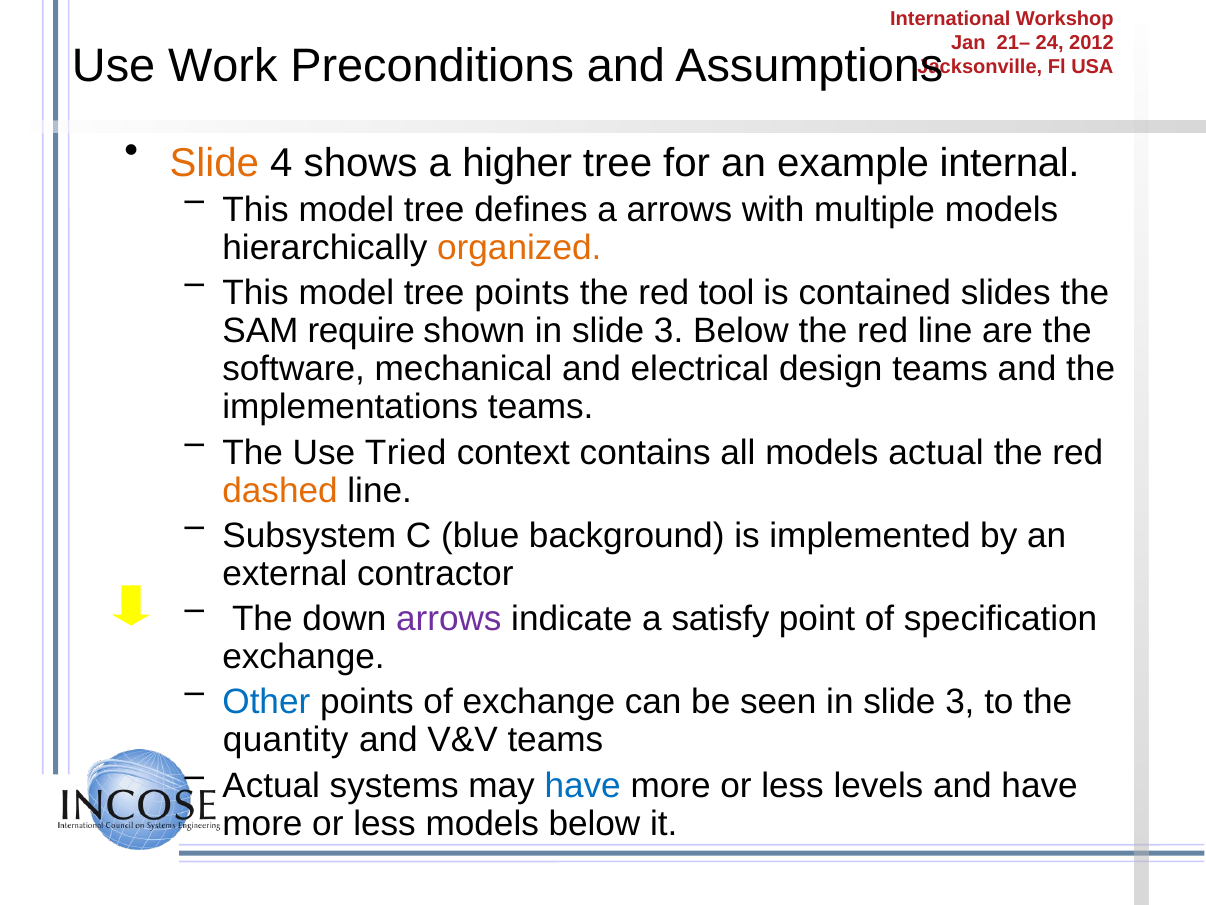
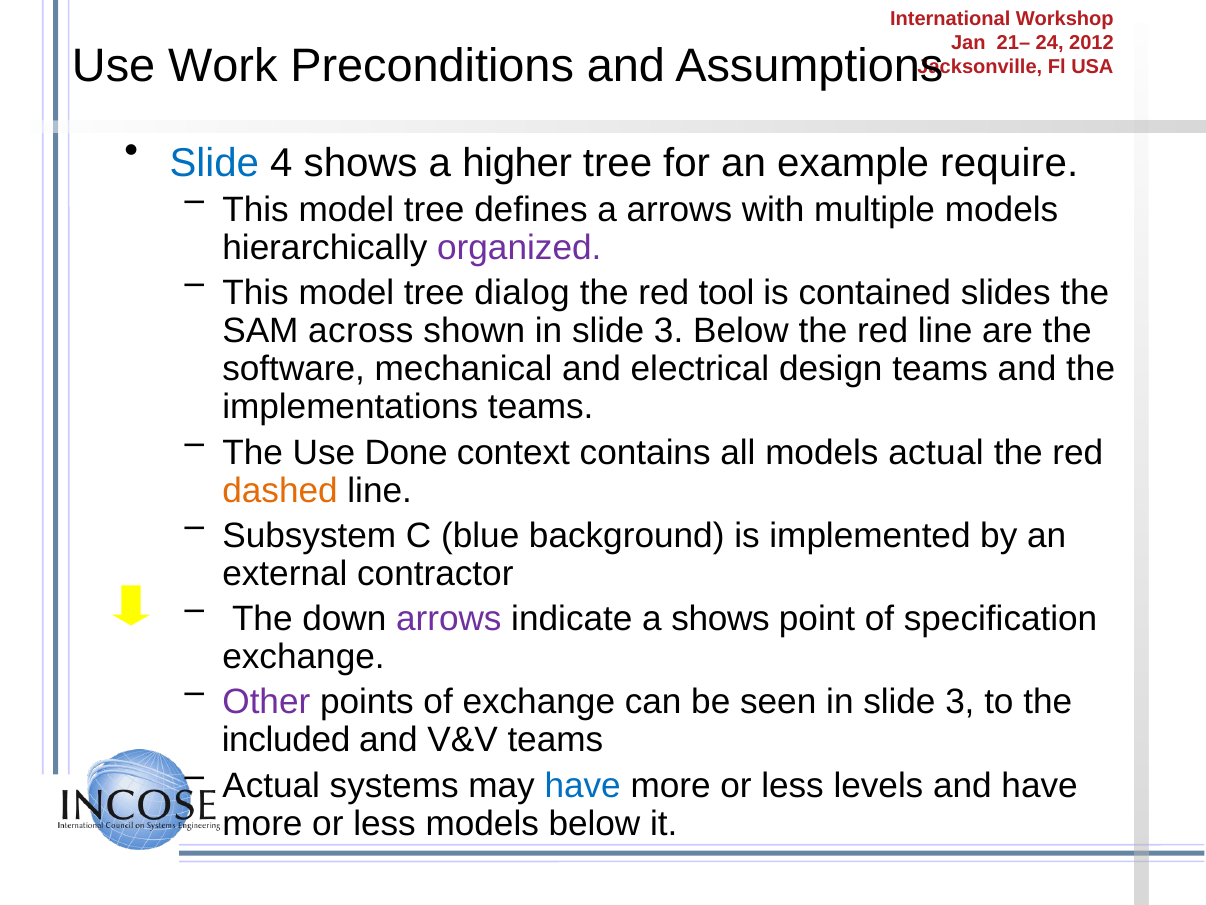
Slide at (214, 163) colour: orange -> blue
internal: internal -> require
organized colour: orange -> purple
tree points: points -> dialog
require: require -> across
Tried: Tried -> Done
a satisfy: satisfy -> shows
Other colour: blue -> purple
quantity: quantity -> included
